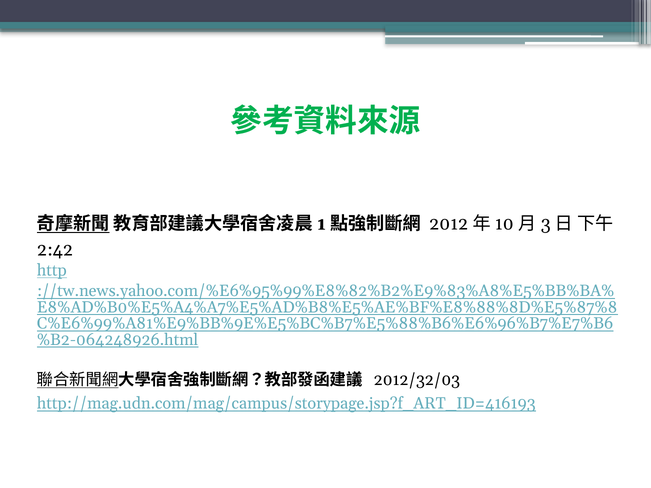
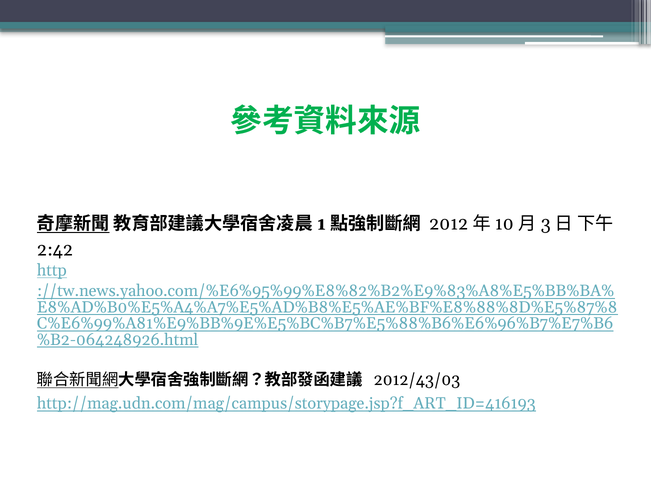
2012/32/03: 2012/32/03 -> 2012/43/03
